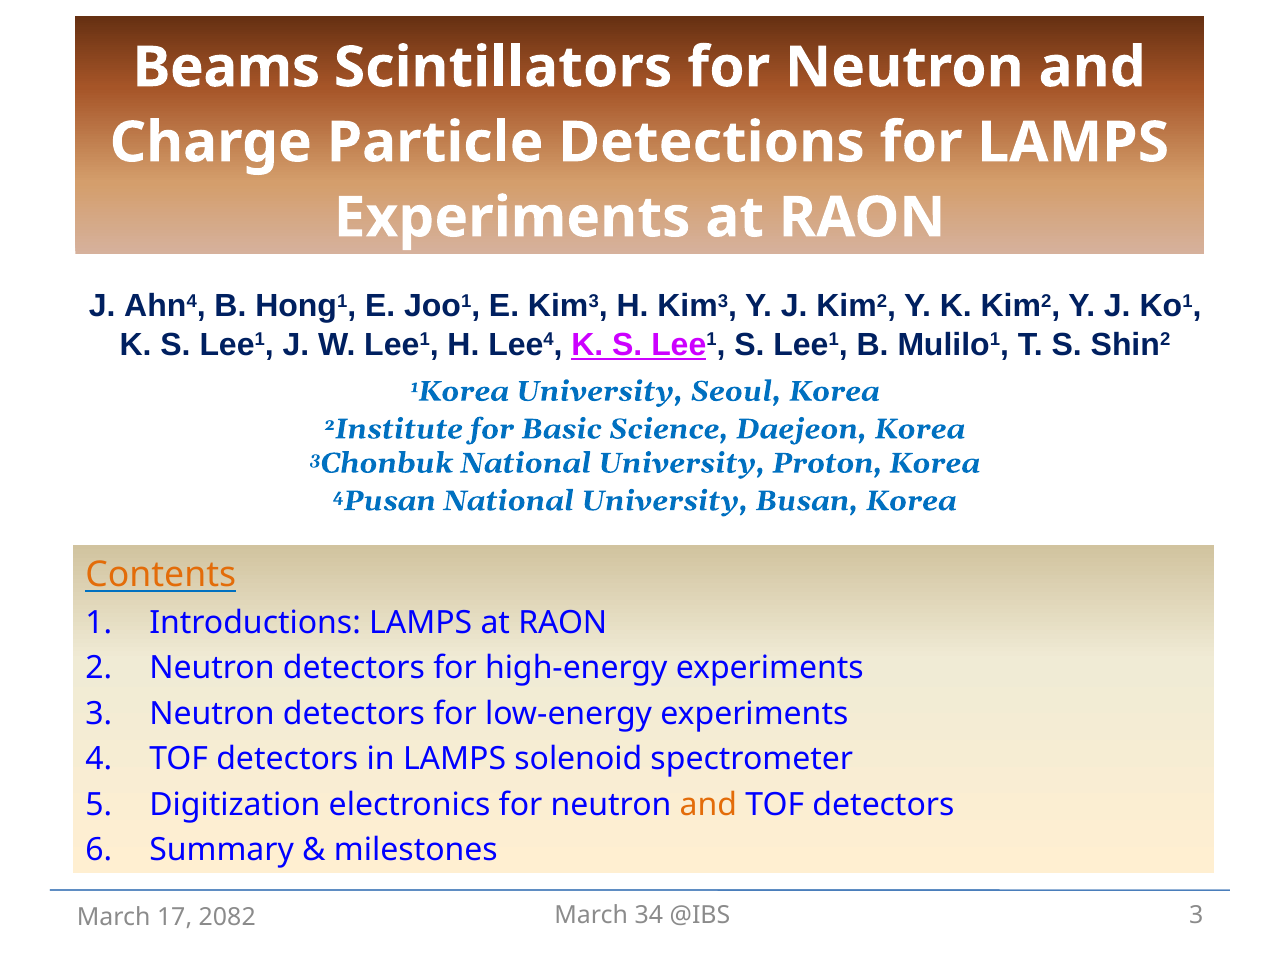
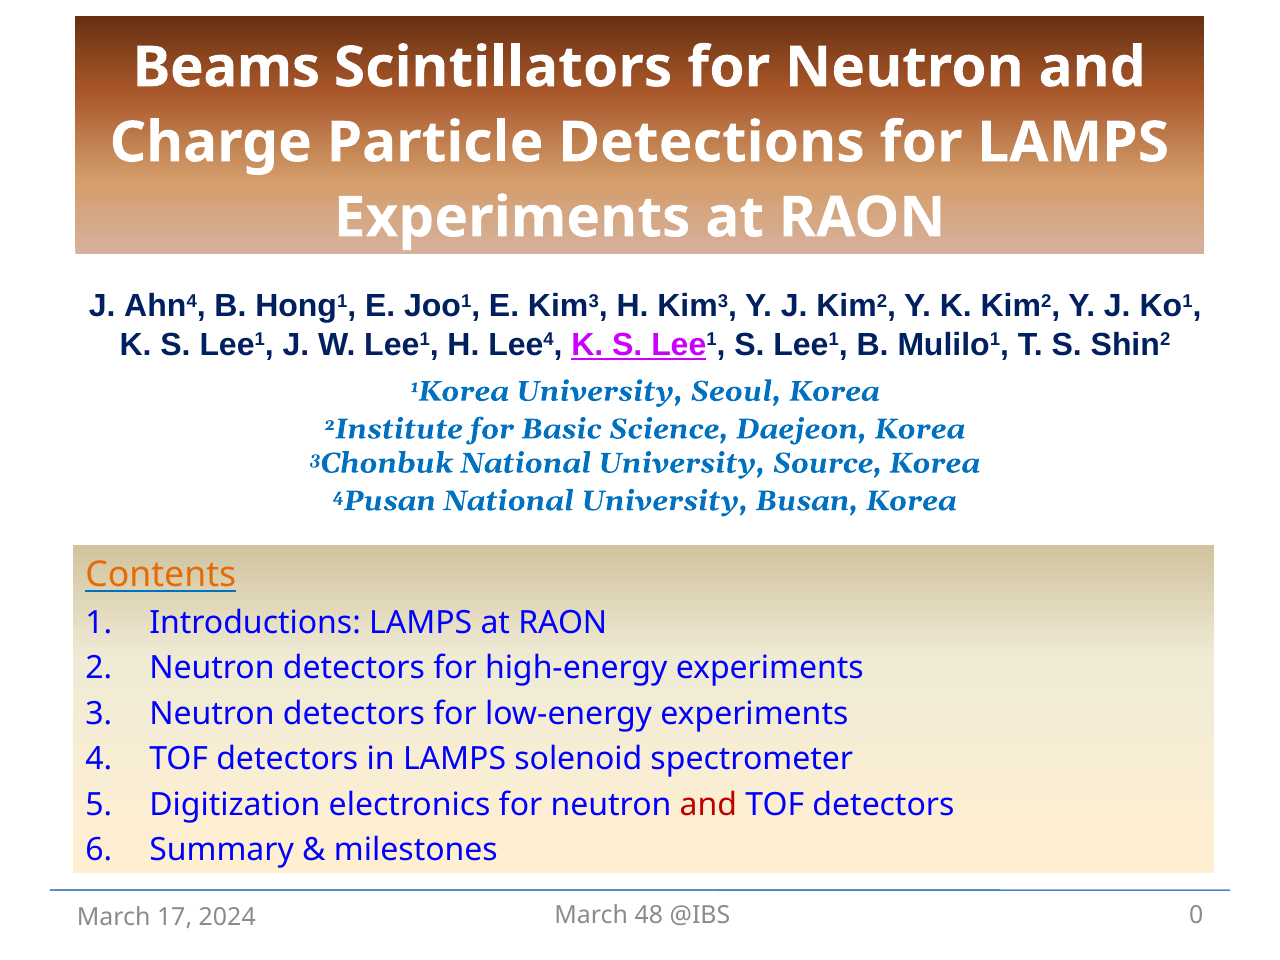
Proton: Proton -> Source
and at (708, 805) colour: orange -> red
34: 34 -> 48
@IBS 3: 3 -> 0
2082: 2082 -> 2024
